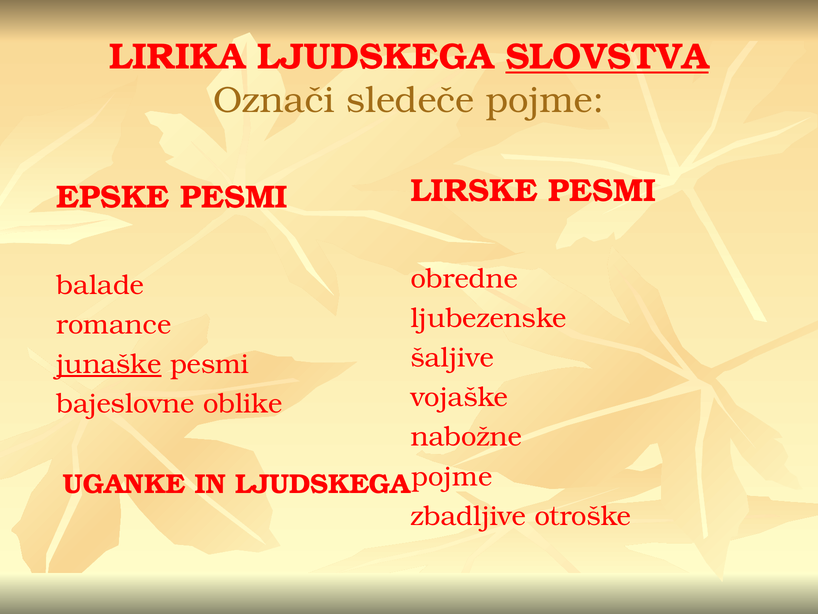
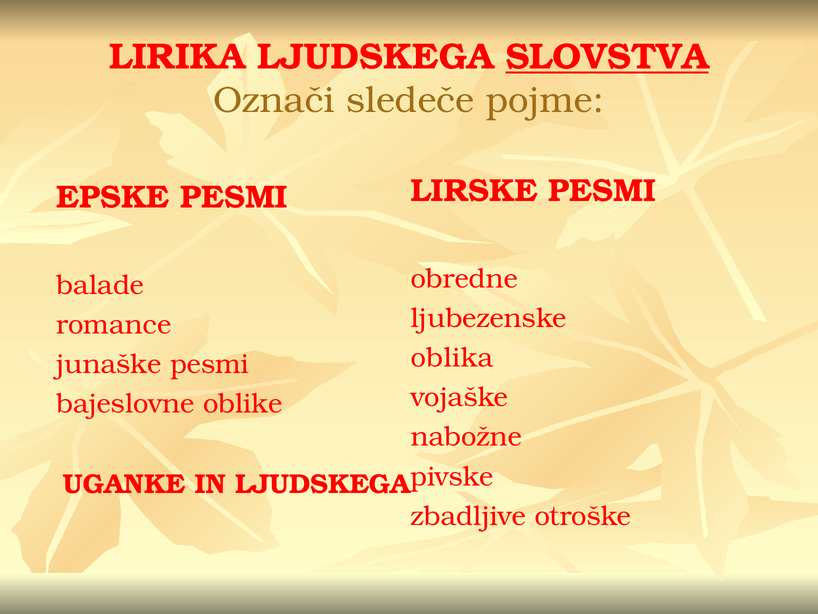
šaljive: šaljive -> oblika
junaške underline: present -> none
pojme at (452, 476): pojme -> pivske
